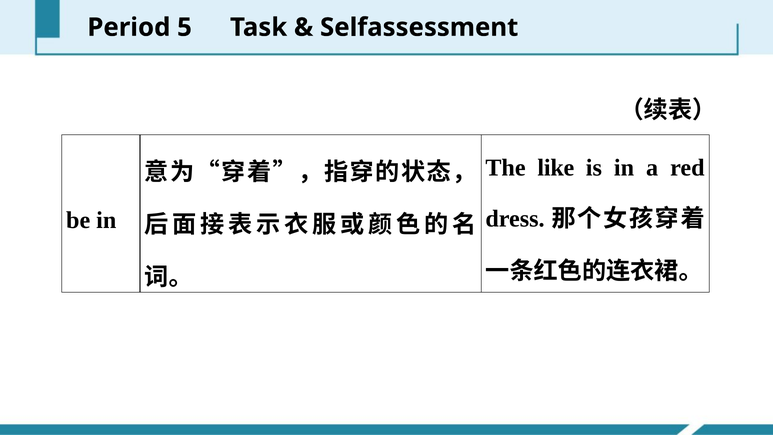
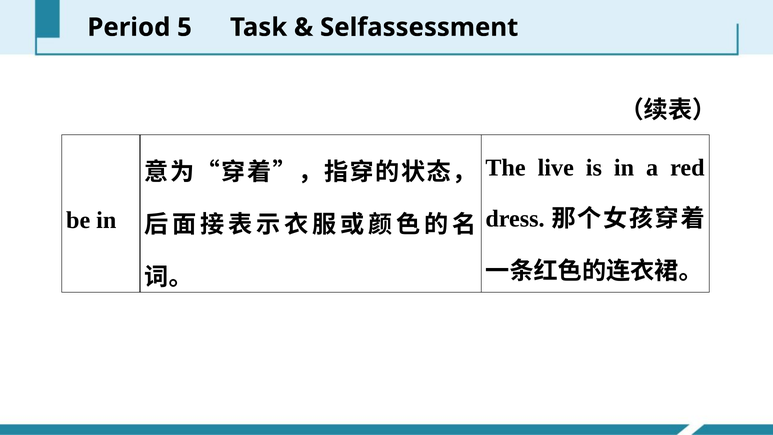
like: like -> live
